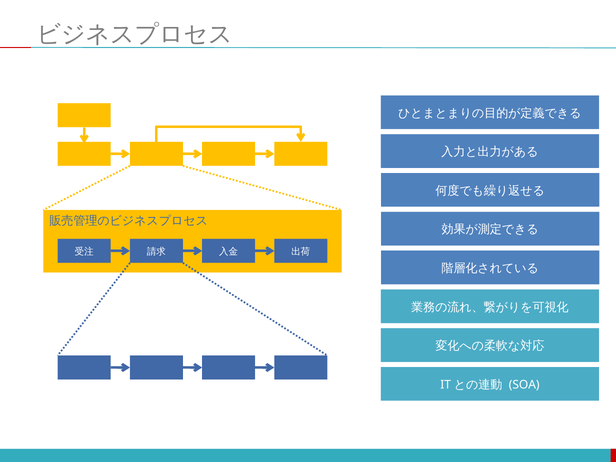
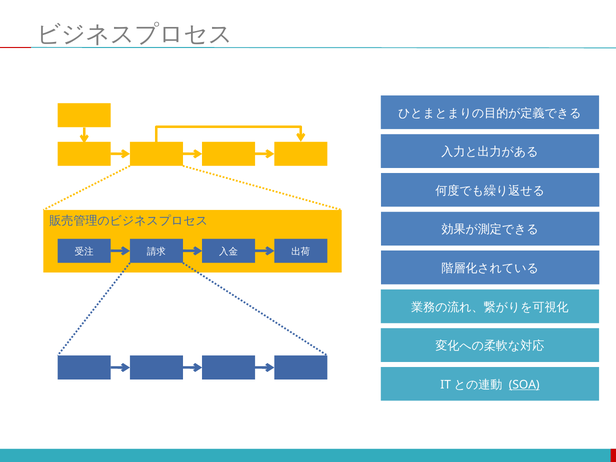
SOA underline: none -> present
